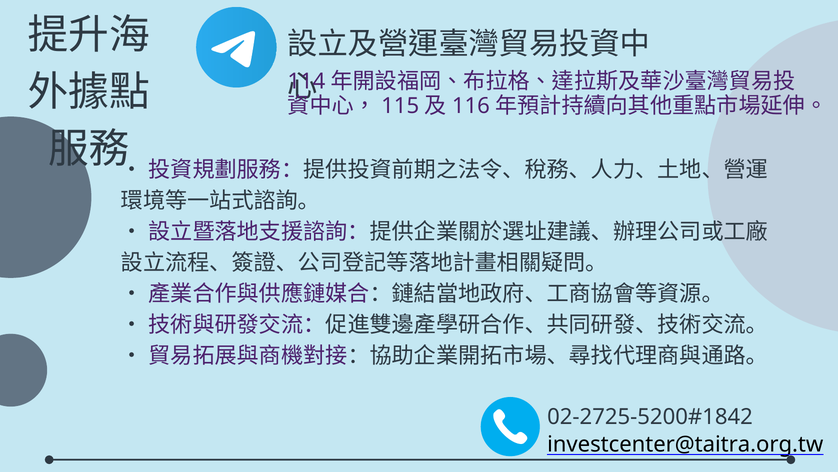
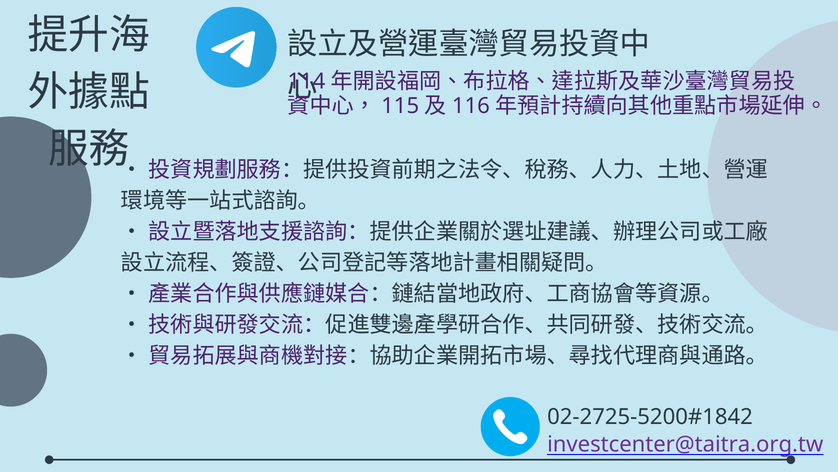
investcenter@taitra.org.tw colour: black -> purple
